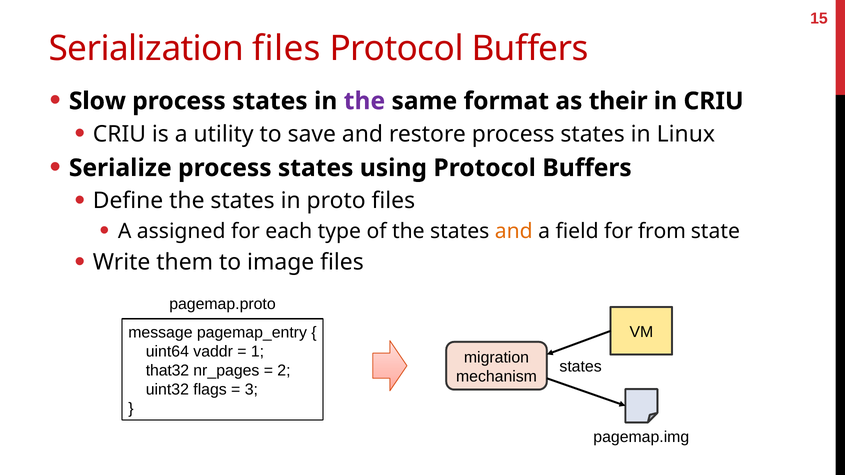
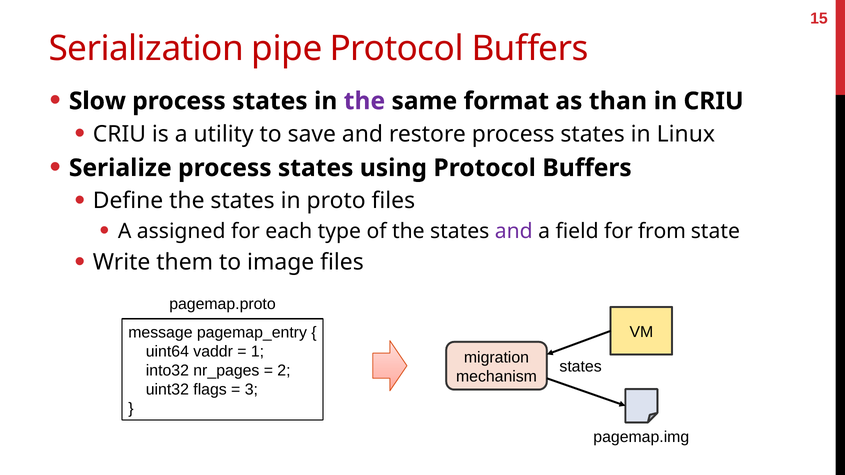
Serialization files: files -> pipe
their: their -> than
and at (514, 232) colour: orange -> purple
that32: that32 -> into32
